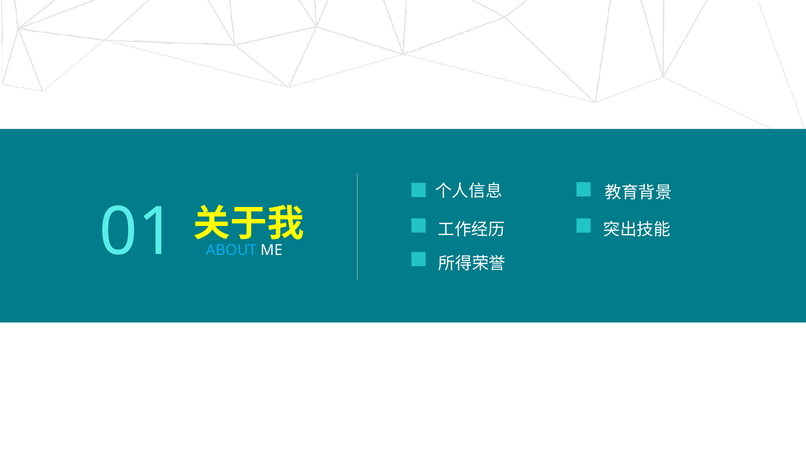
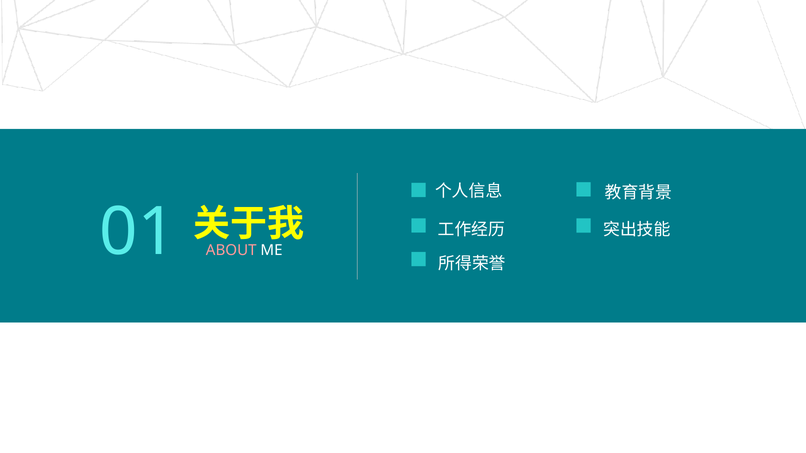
ABOUT colour: light blue -> pink
